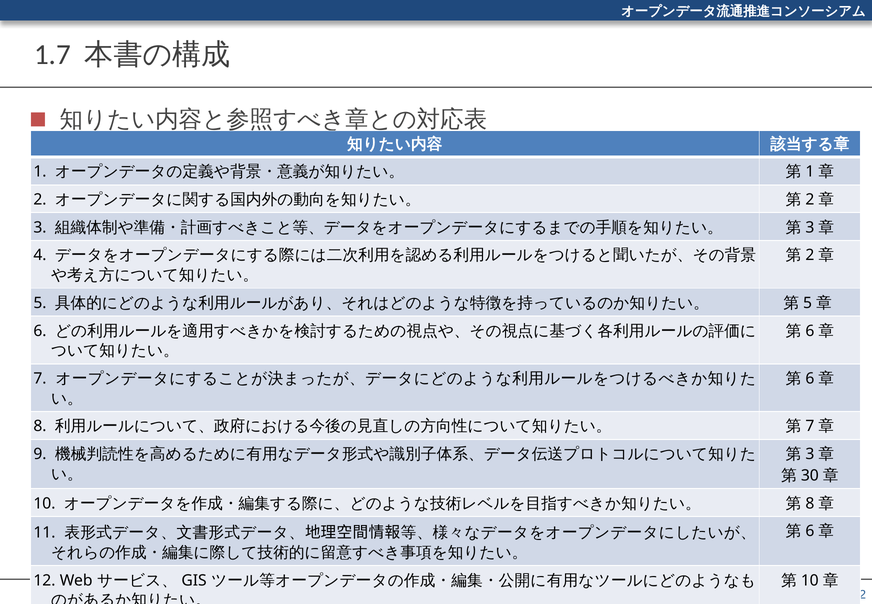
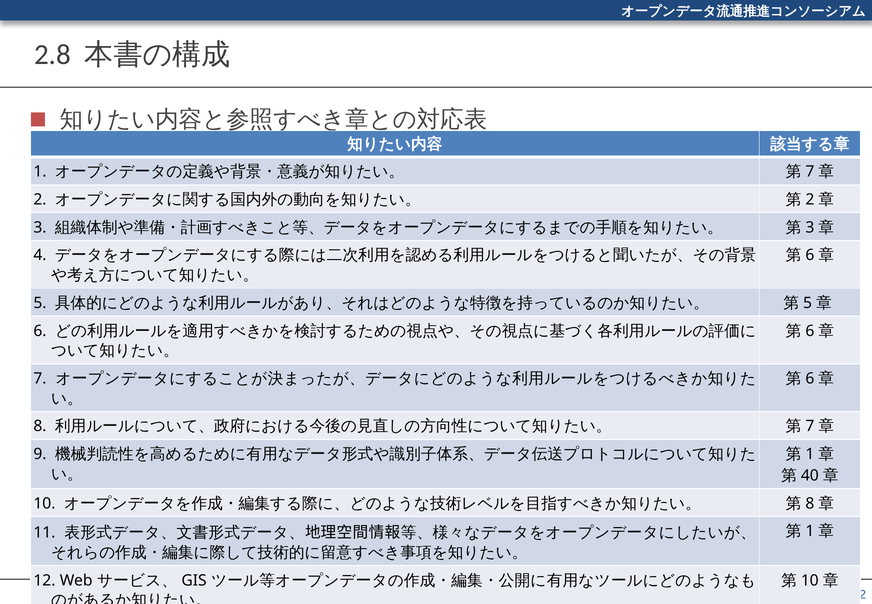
1.7: 1.7 -> 2.8
1 at (810, 172): 1 -> 7
2 at (810, 255): 2 -> 6
3 at (810, 454): 3 -> 1
30: 30 -> 40
6 at (810, 531): 6 -> 1
